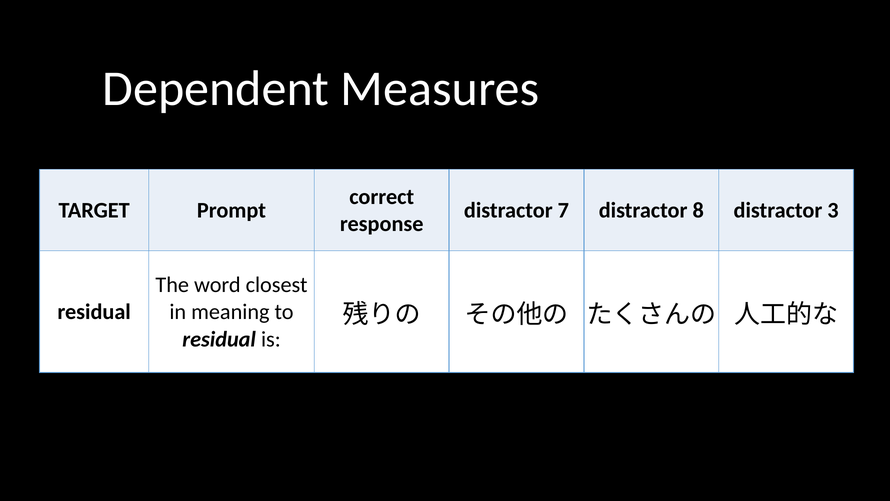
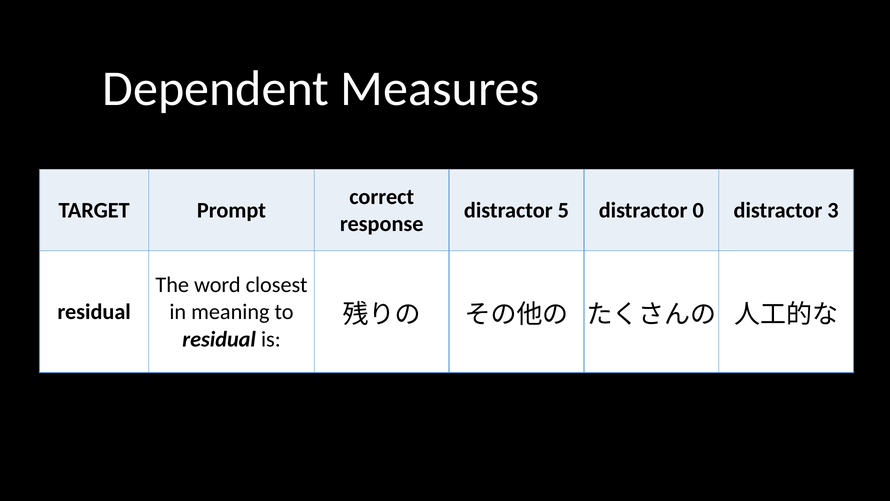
7: 7 -> 5
8: 8 -> 0
